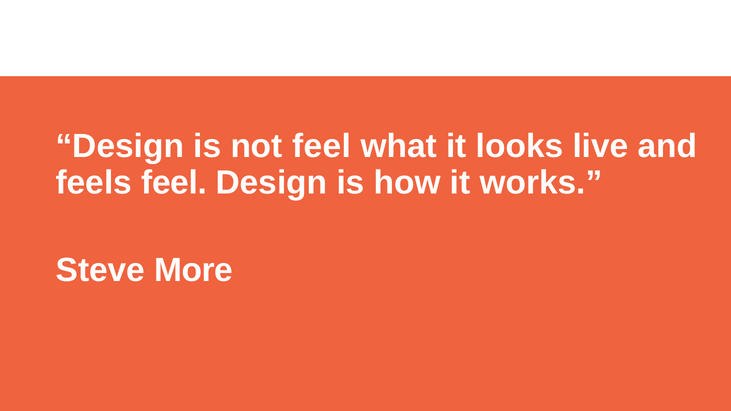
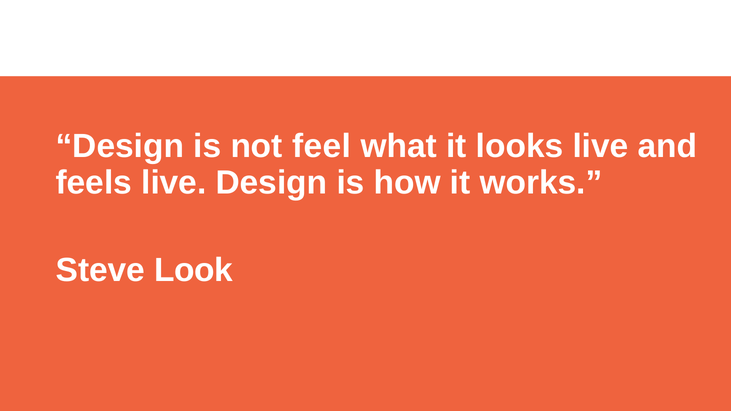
feels feel: feel -> live
More: More -> Look
